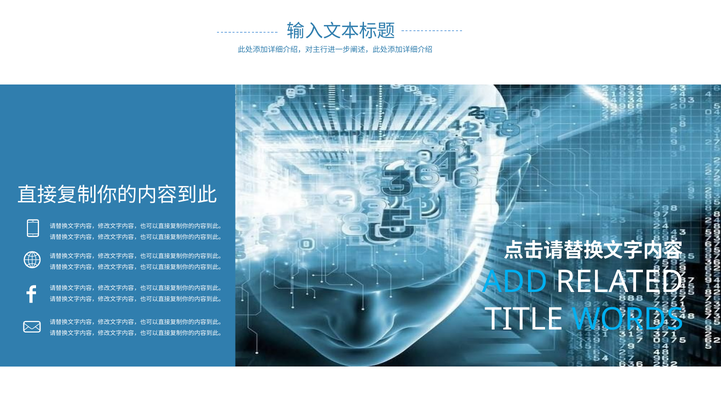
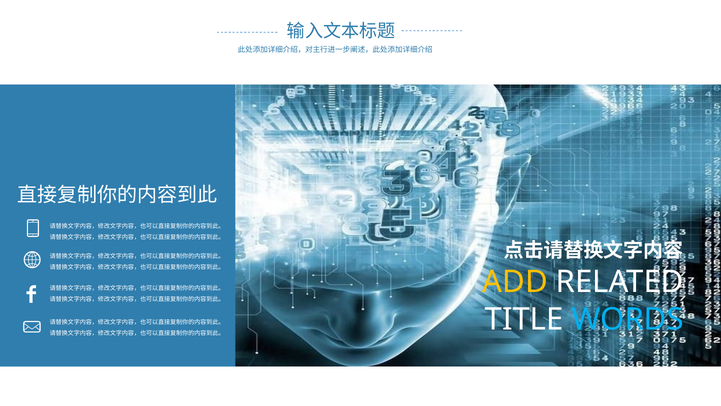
ADD colour: light blue -> yellow
